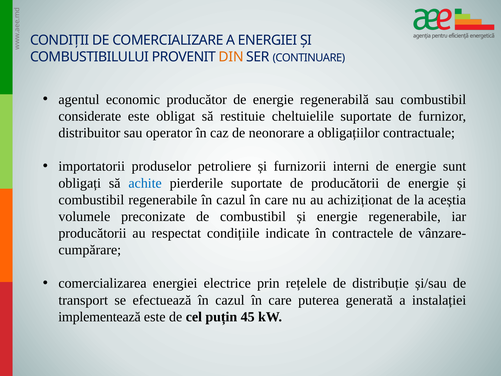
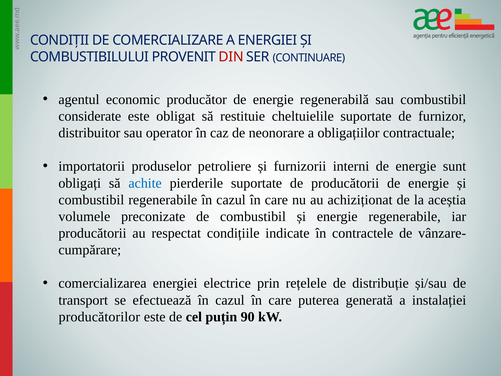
DIN colour: orange -> red
implementează: implementează -> producătorilor
45: 45 -> 90
